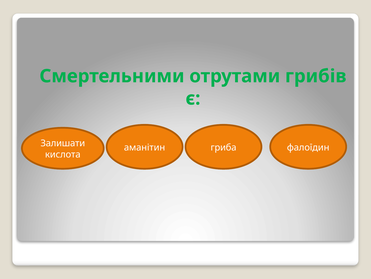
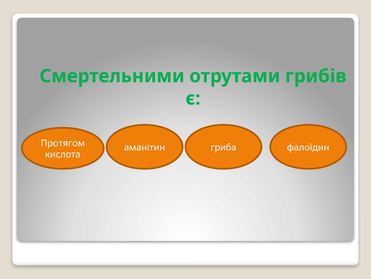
Залишати: Залишати -> Протягом
